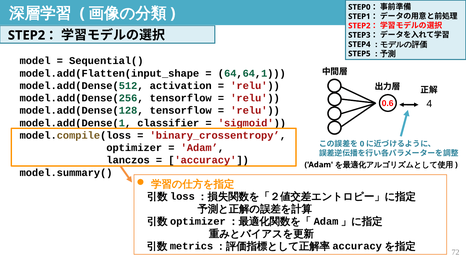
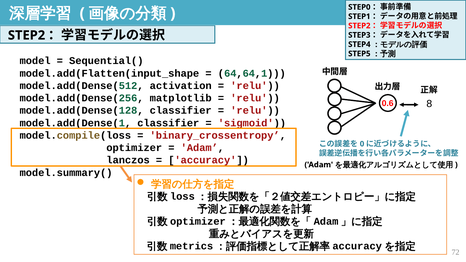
model.add(Dense(256 tensorflow: tensorflow -> matplotlib
4: 4 -> 8
model.add(Dense(128 tensorflow: tensorflow -> classifier
